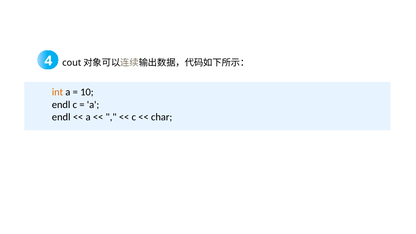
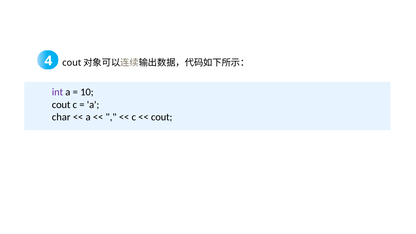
int colour: orange -> purple
endl at (61, 105): endl -> cout
endl at (61, 117): endl -> char
char at (162, 117): char -> cout
